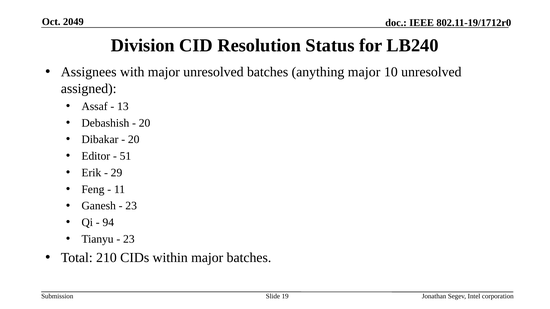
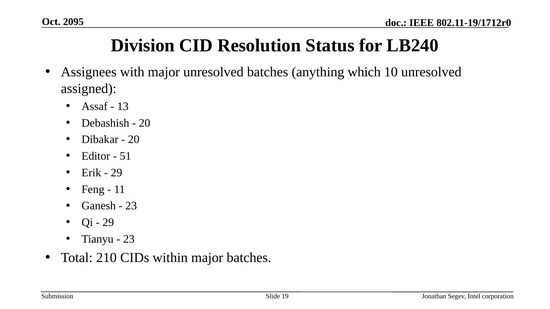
2049: 2049 -> 2095
anything major: major -> which
94 at (108, 223): 94 -> 29
